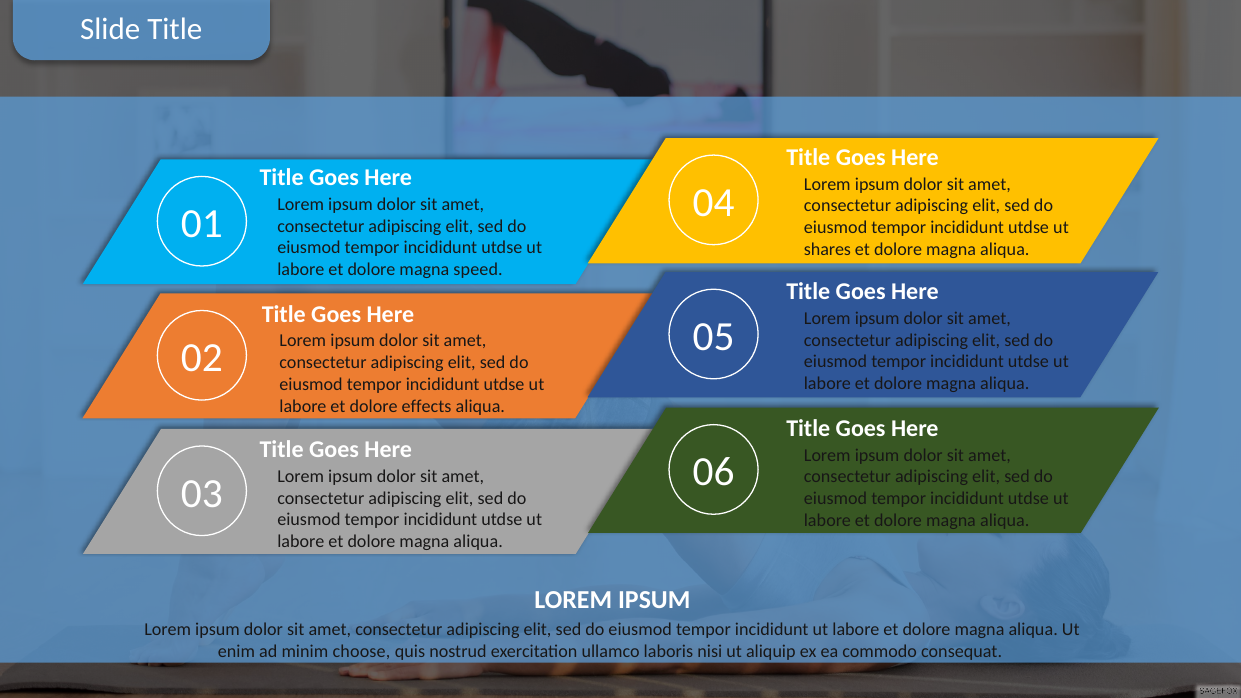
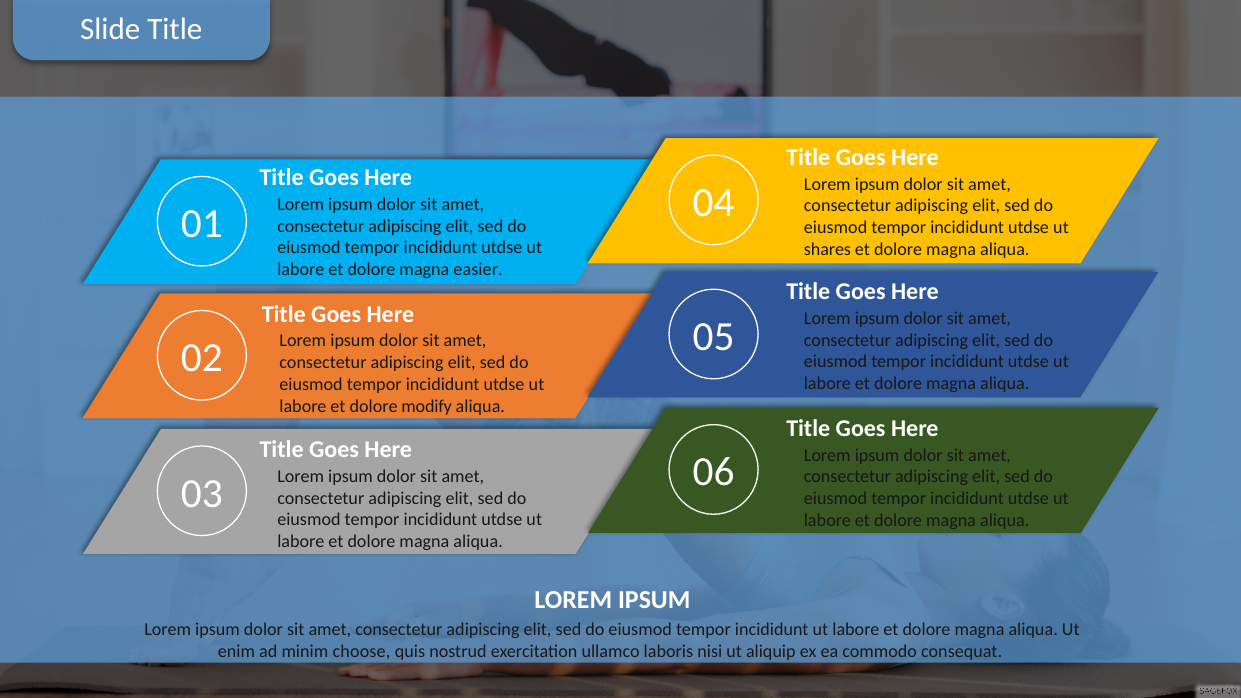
speed: speed -> easier
effects: effects -> modify
